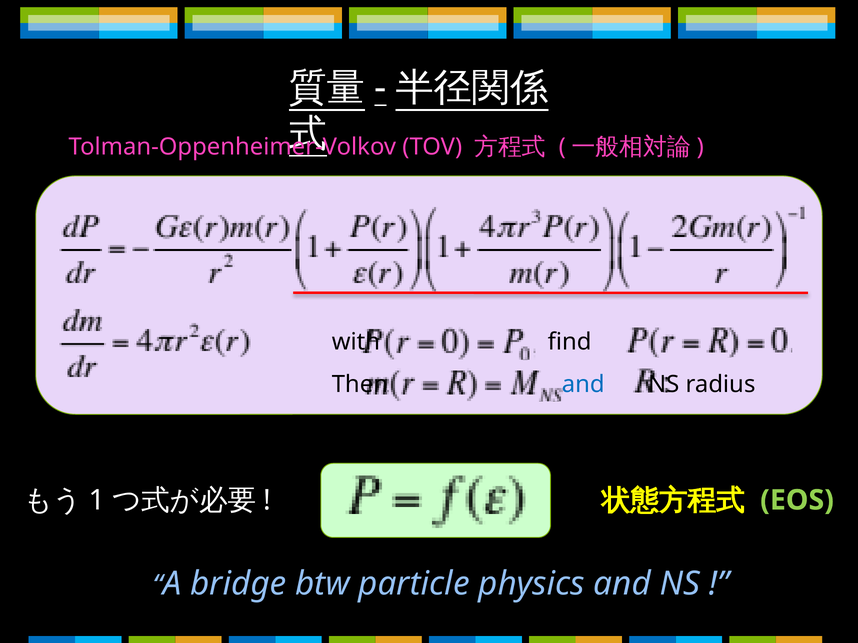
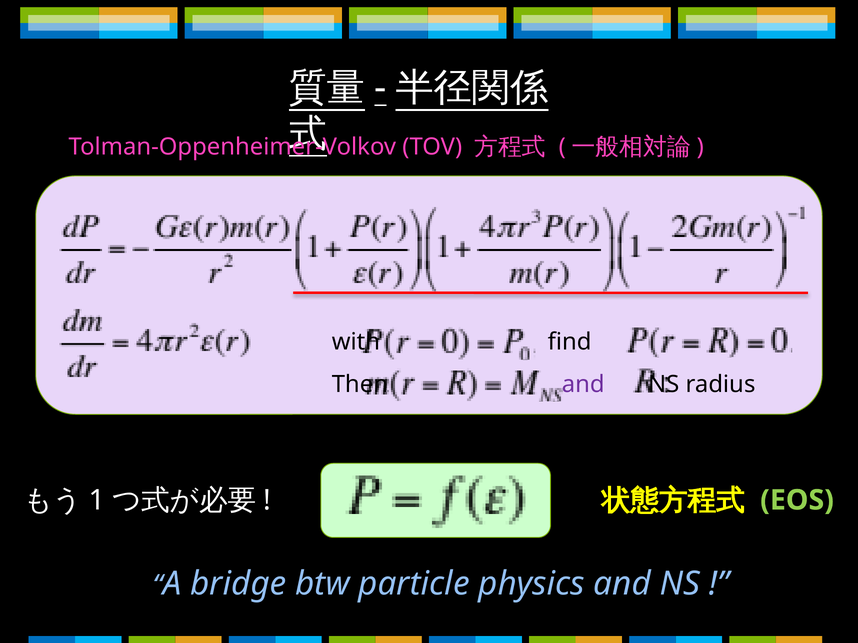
and at (583, 385) colour: blue -> purple
